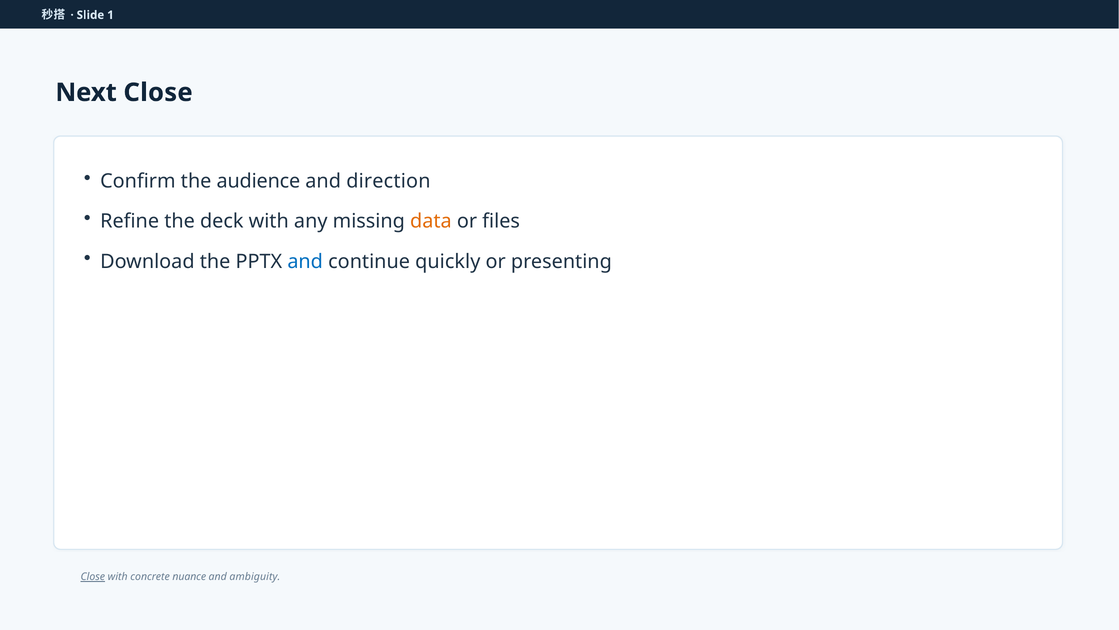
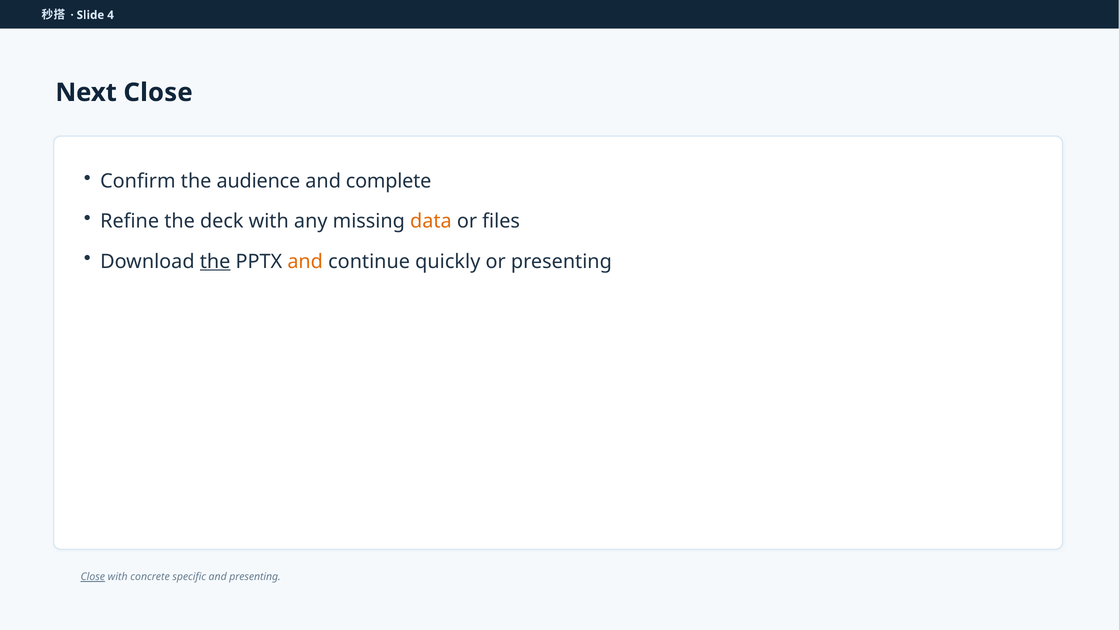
1: 1 -> 4
direction: direction -> complete
the at (215, 261) underline: none -> present
and at (305, 261) colour: blue -> orange
nuance: nuance -> specific
and ambiguity: ambiguity -> presenting
